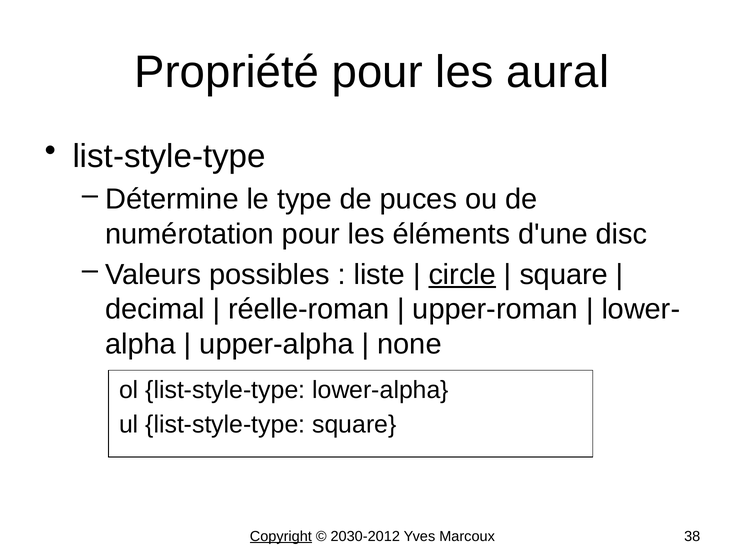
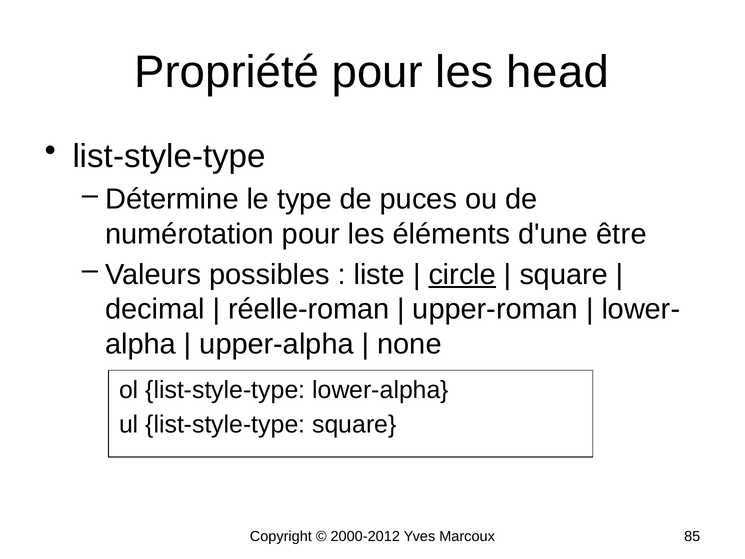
aural: aural -> head
disc: disc -> être
Copyright underline: present -> none
2030-2012: 2030-2012 -> 2000-2012
38: 38 -> 85
